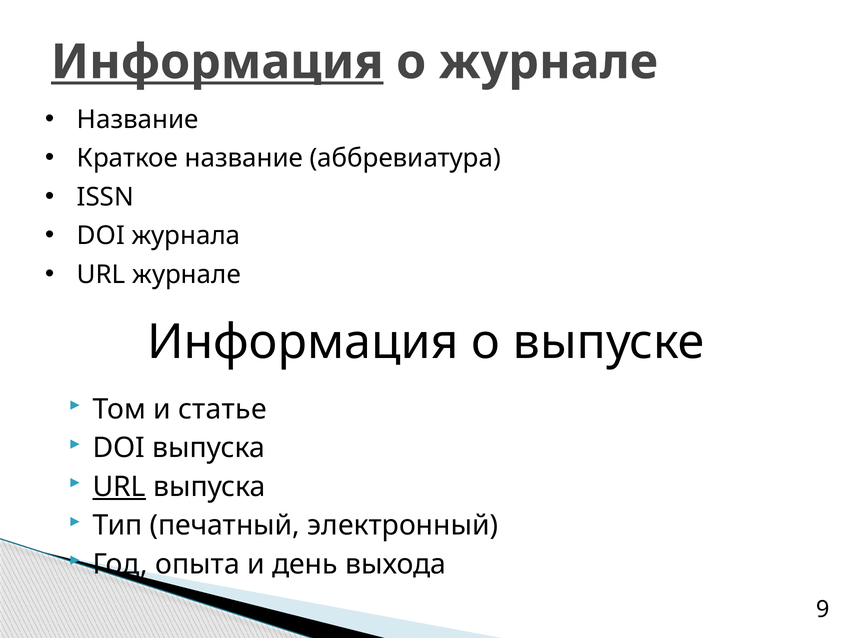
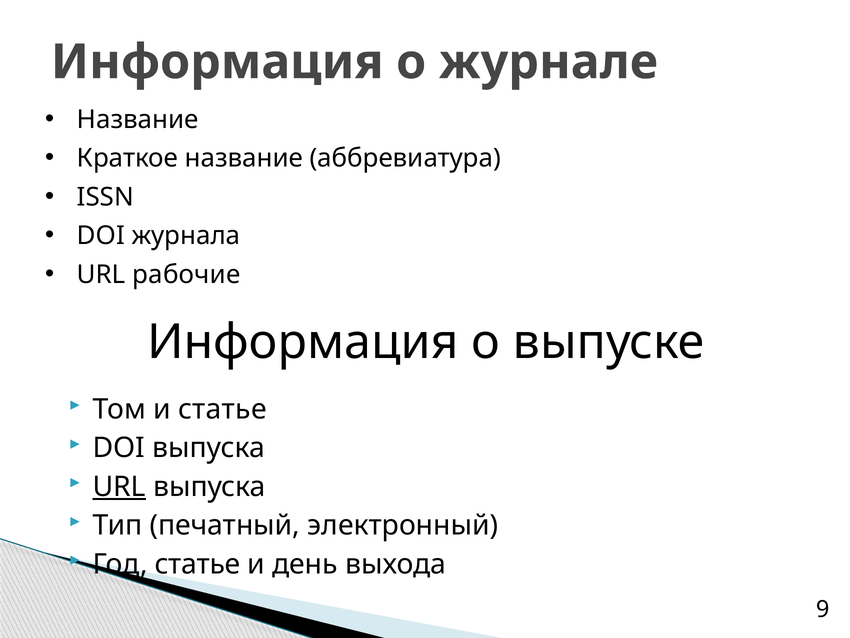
Информация at (217, 62) underline: present -> none
URL журнале: журнале -> рабочие
Год опыта: опыта -> статье
